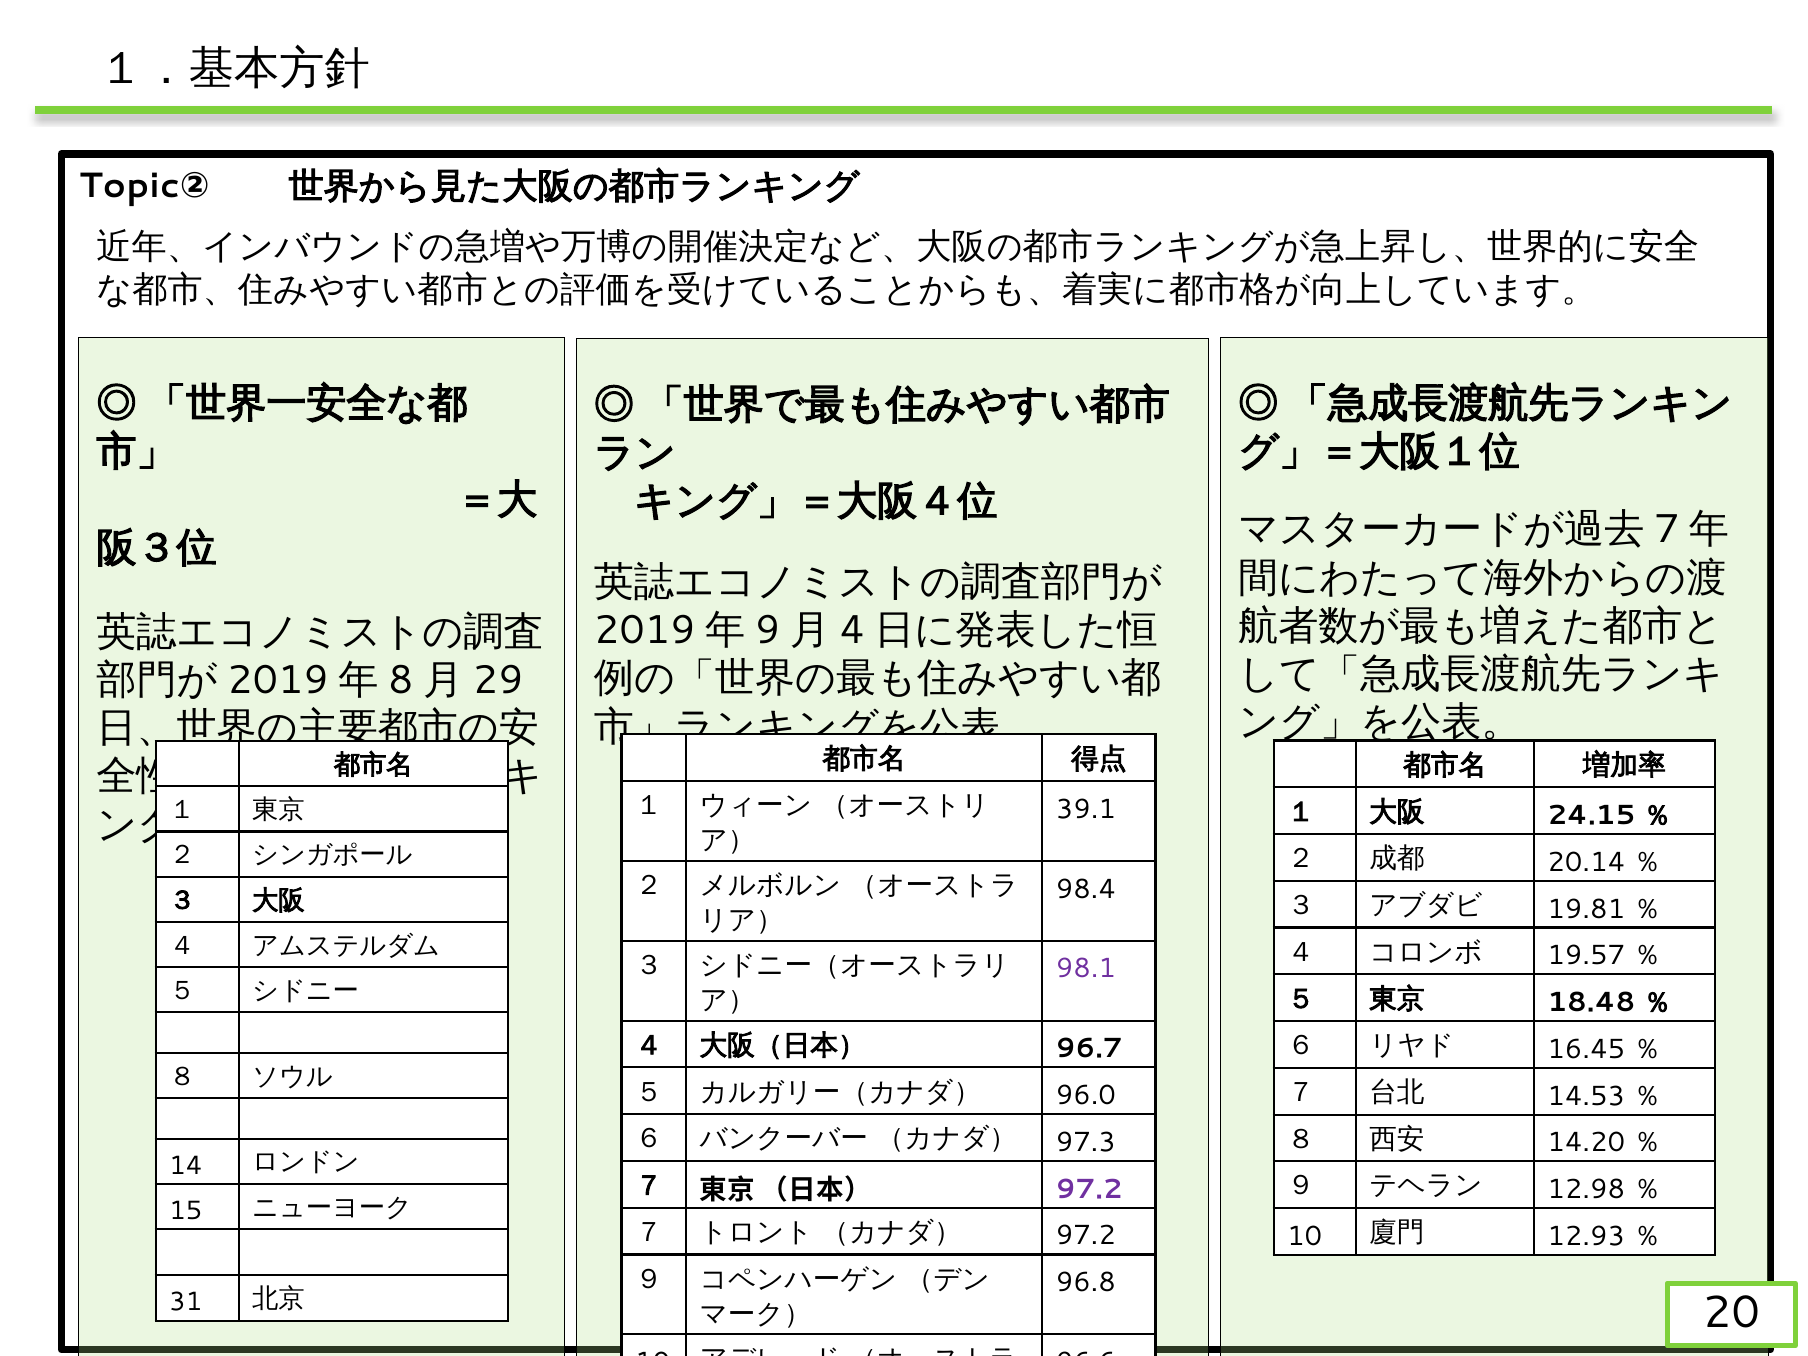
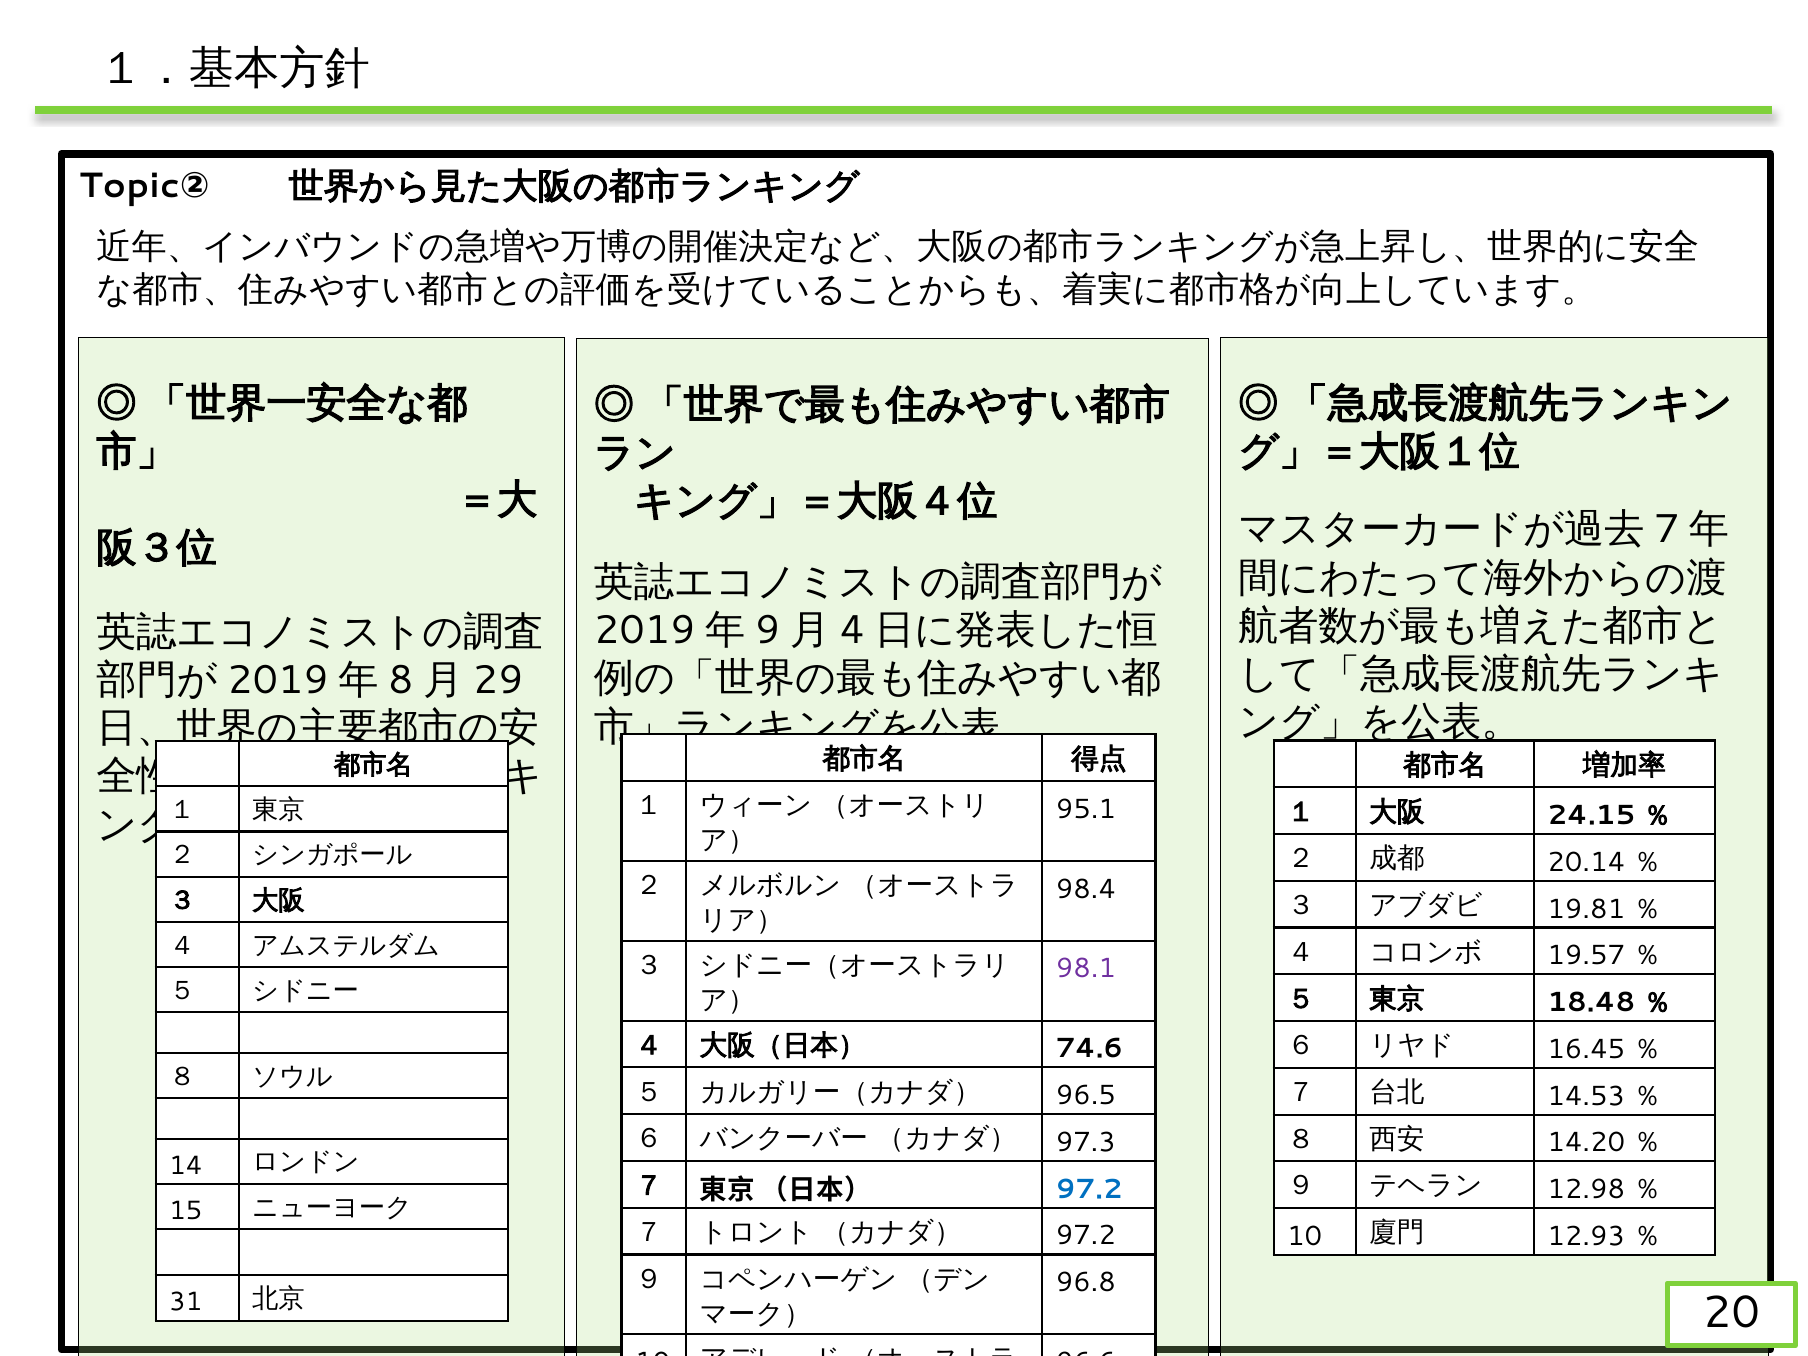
39.1: 39.1 -> 95.1
96.7: 96.7 -> 74.6
96.0: 96.0 -> 96.5
97.2 at (1089, 1189) colour: purple -> blue
